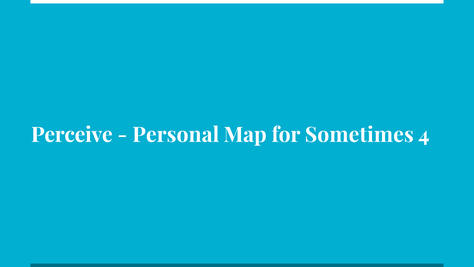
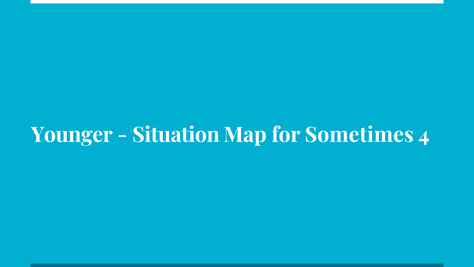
Perceive: Perceive -> Younger
Personal: Personal -> Situation
